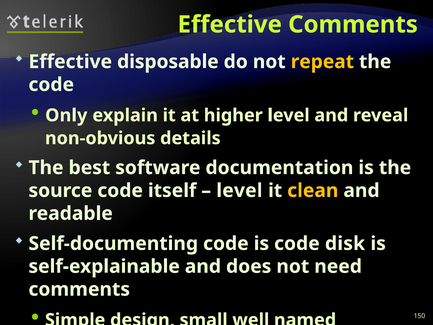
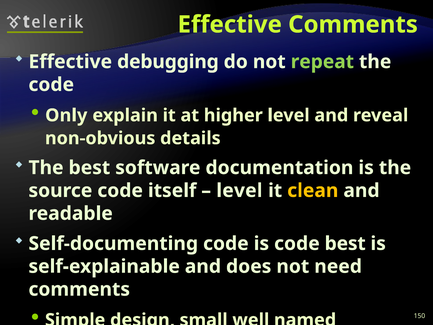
disposable: disposable -> debugging
repeat colour: yellow -> light green
code disk: disk -> best
